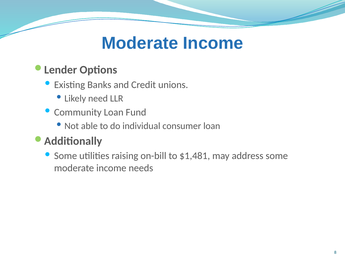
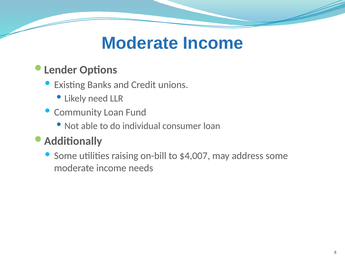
$1,481: $1,481 -> $4,007
